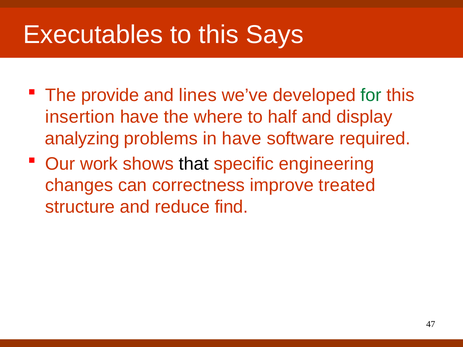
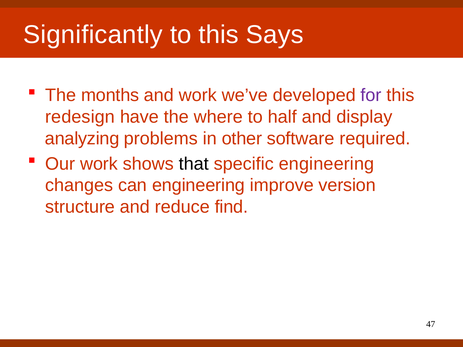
Executables: Executables -> Significantly
provide: provide -> months
and lines: lines -> work
for colour: green -> purple
insertion: insertion -> redesign
in have: have -> other
can correctness: correctness -> engineering
treated: treated -> version
